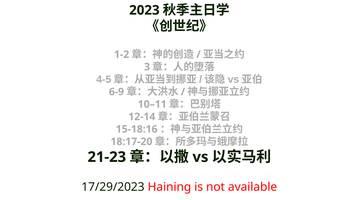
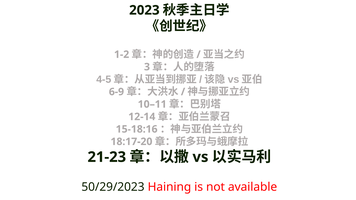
17/29/2023: 17/29/2023 -> 50/29/2023
